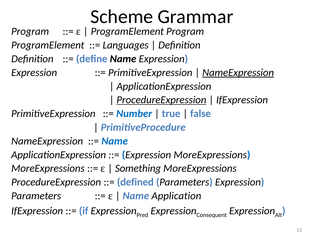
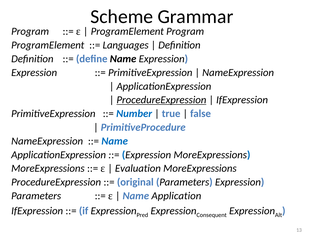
NameExpression at (238, 72) underline: present -> none
Something: Something -> Evaluation
defined: defined -> original
